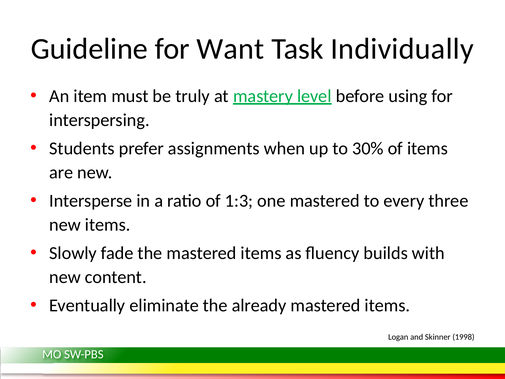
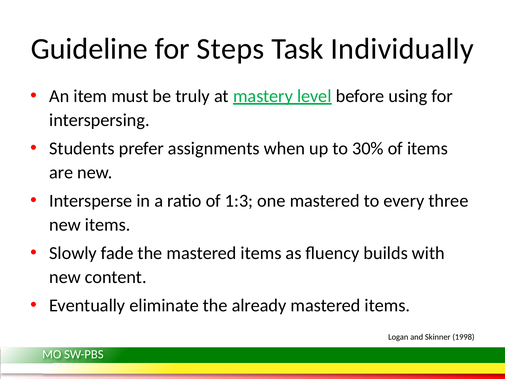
Want: Want -> Steps
